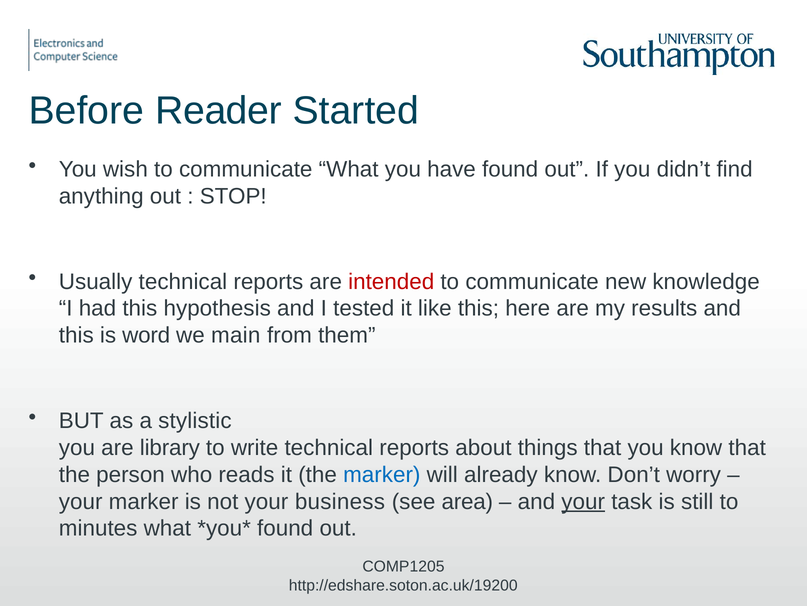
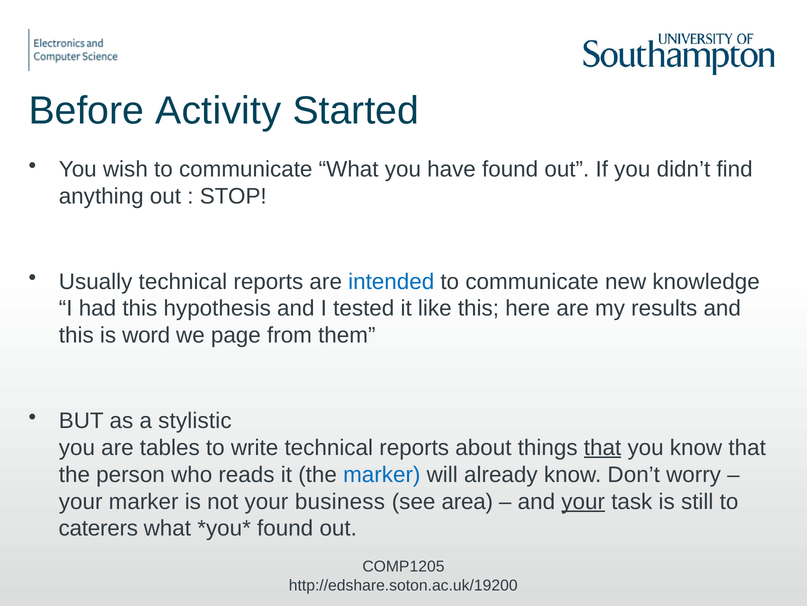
Reader: Reader -> Activity
intended colour: red -> blue
main: main -> page
library: library -> tables
that at (603, 447) underline: none -> present
minutes: minutes -> caterers
